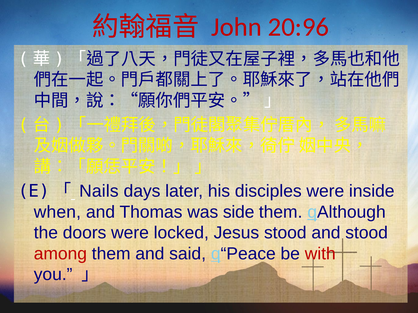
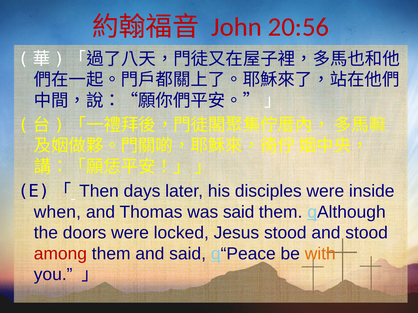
20:96: 20:96 -> 20:56
Nails: Nails -> Then
was side: side -> said
with colour: red -> orange
